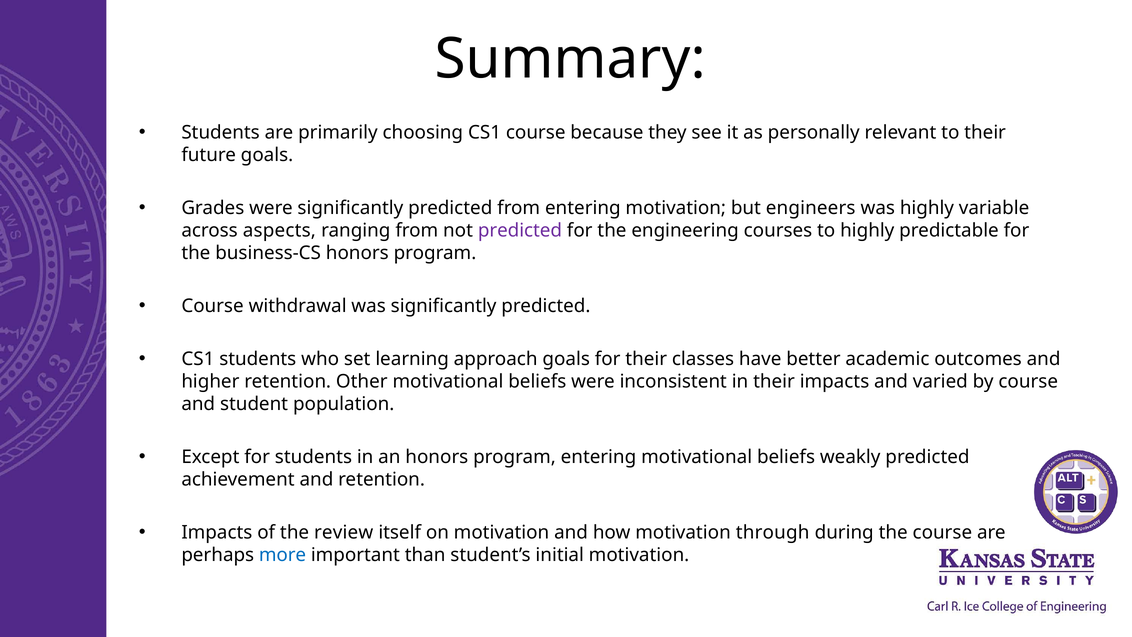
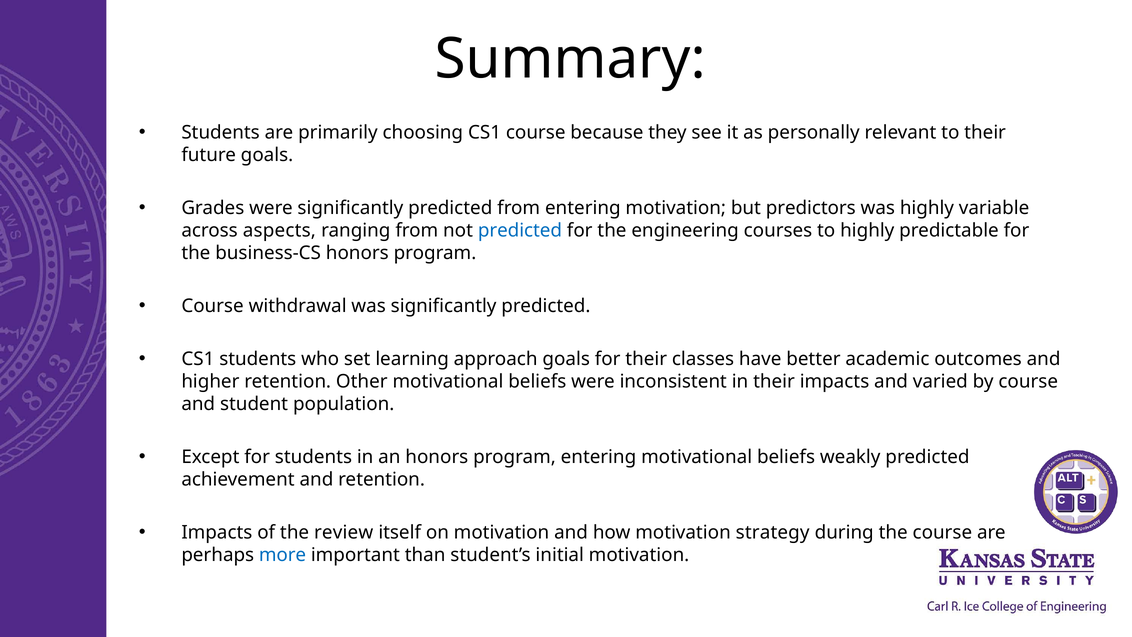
engineers: engineers -> predictors
predicted at (520, 230) colour: purple -> blue
through: through -> strategy
